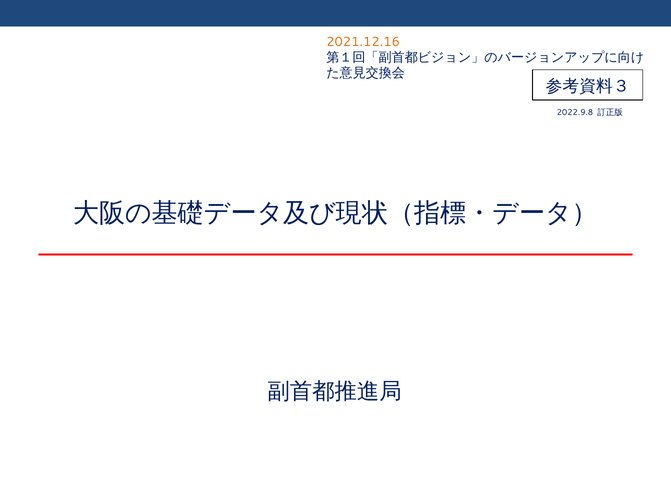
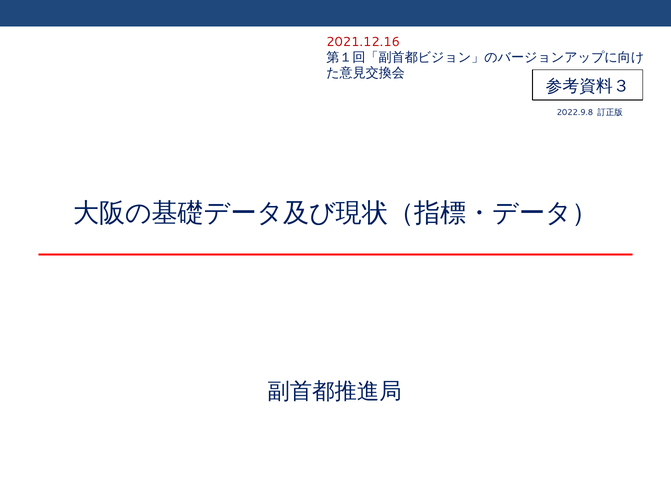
2021.12.16 colour: orange -> red
